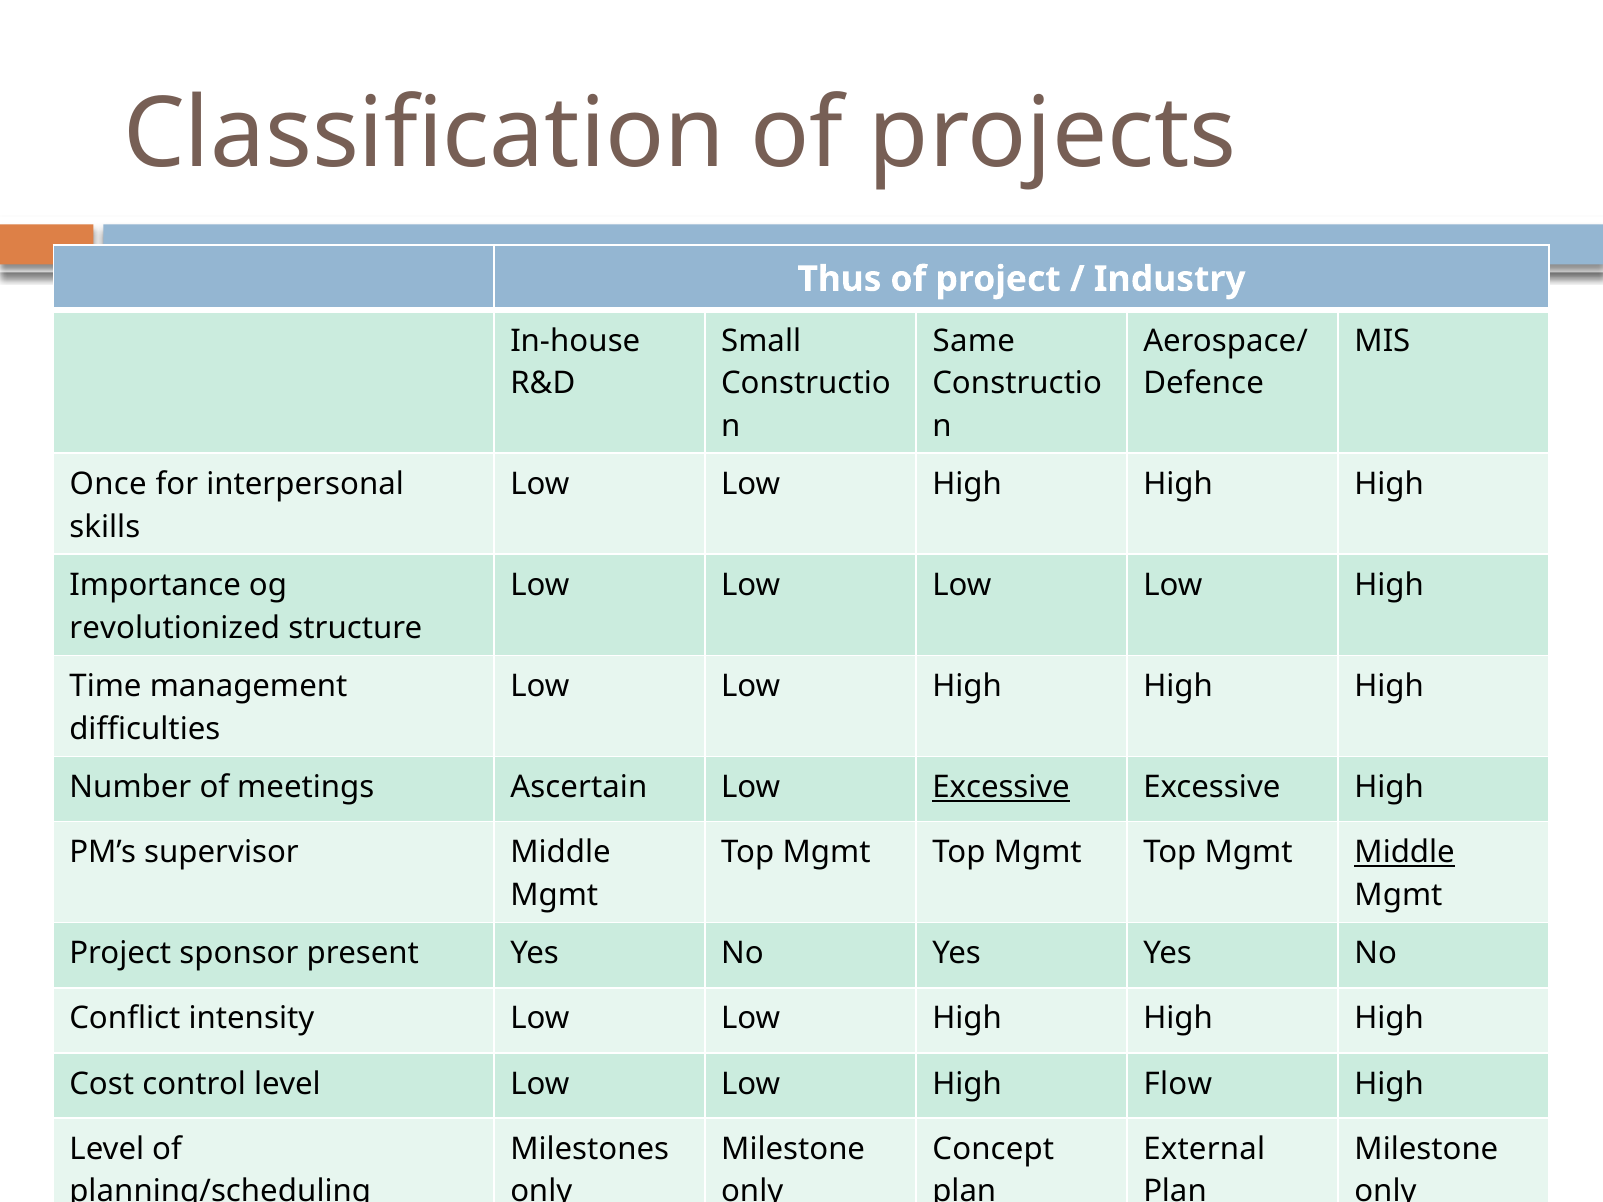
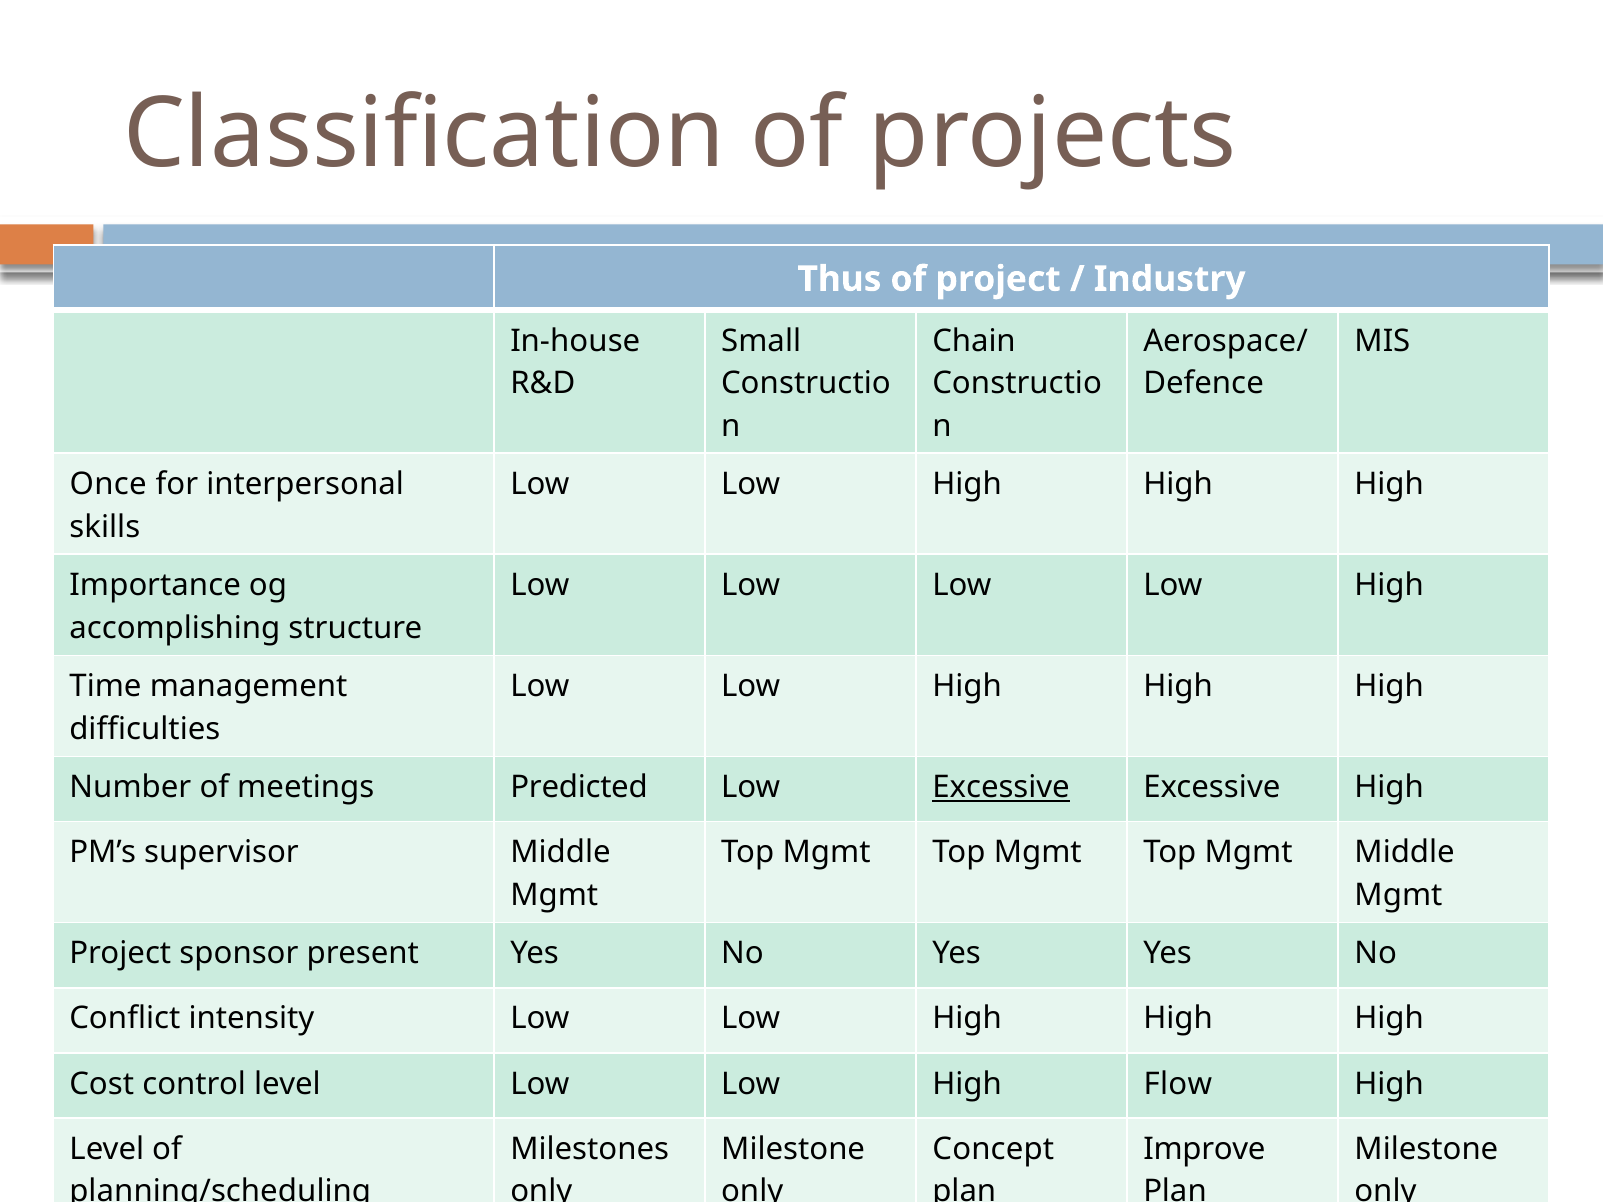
Same: Same -> Chain
revolutionized: revolutionized -> accomplishing
Ascertain: Ascertain -> Predicted
Middle at (1405, 853) underline: present -> none
External: External -> Improve
